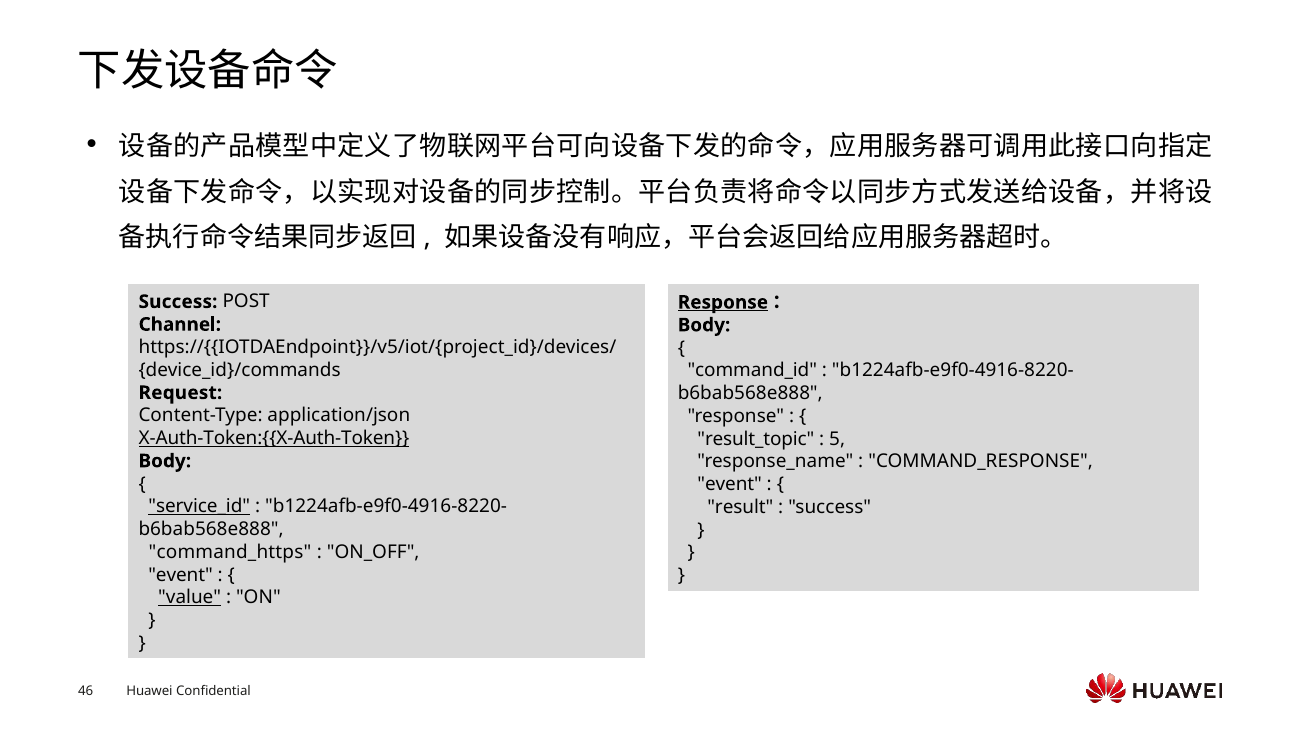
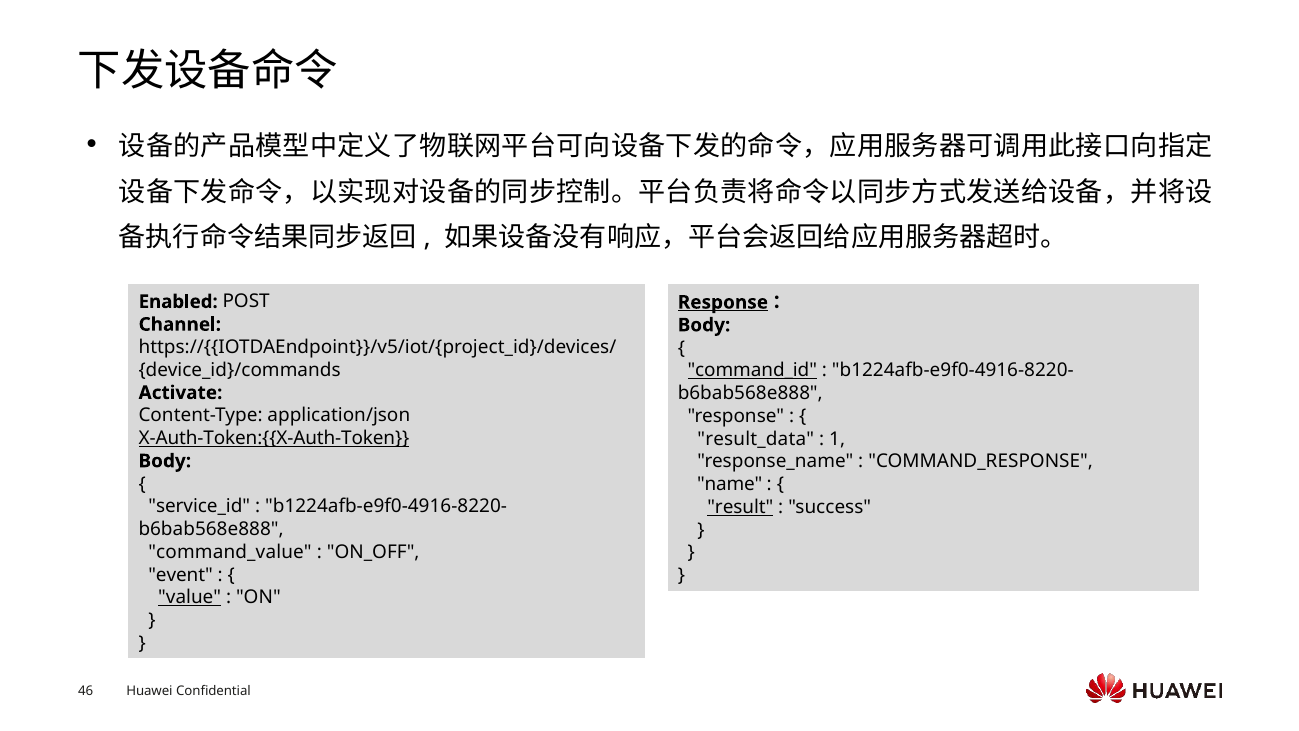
Success at (178, 302): Success -> Enabled
command_id underline: none -> present
Request: Request -> Activate
result_topic: result_topic -> result_data
5: 5 -> 1
event at (730, 484): event -> name
service_id underline: present -> none
result underline: none -> present
command_https: command_https -> command_value
